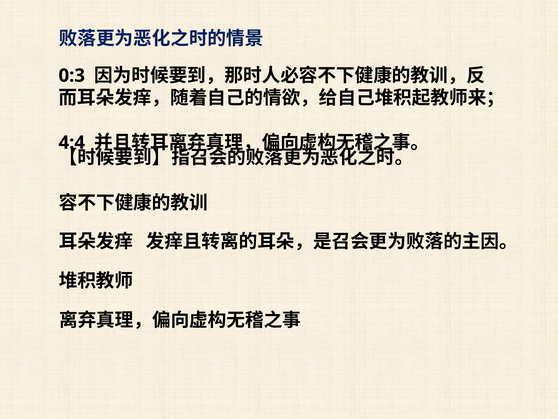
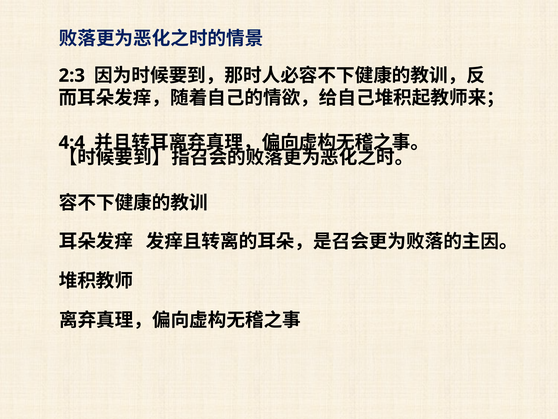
0:3: 0:3 -> 2:3
